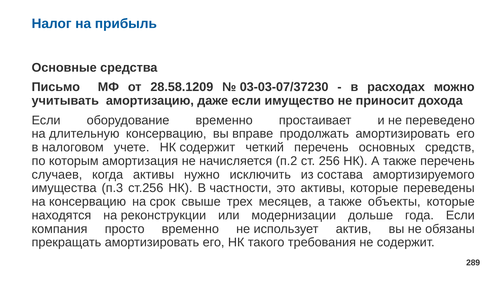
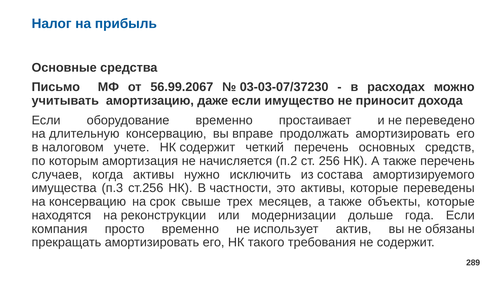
28.58.1209: 28.58.1209 -> 56.99.2067
